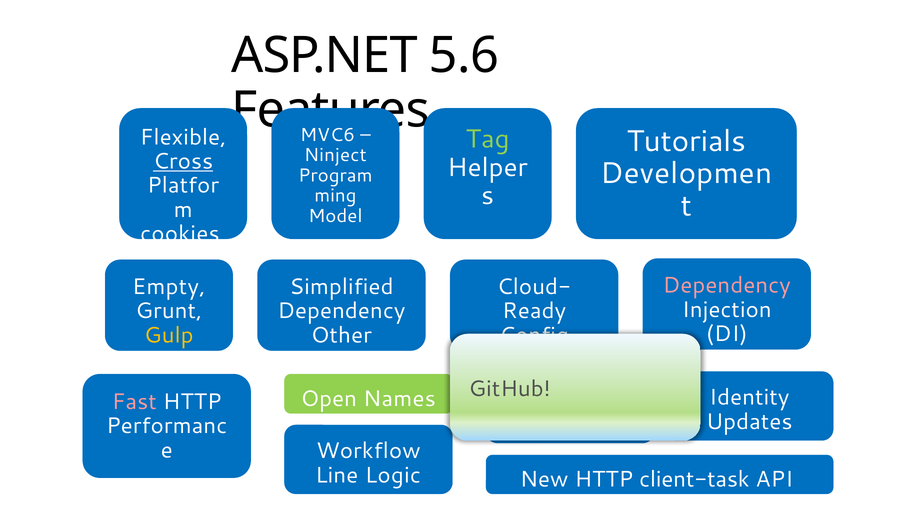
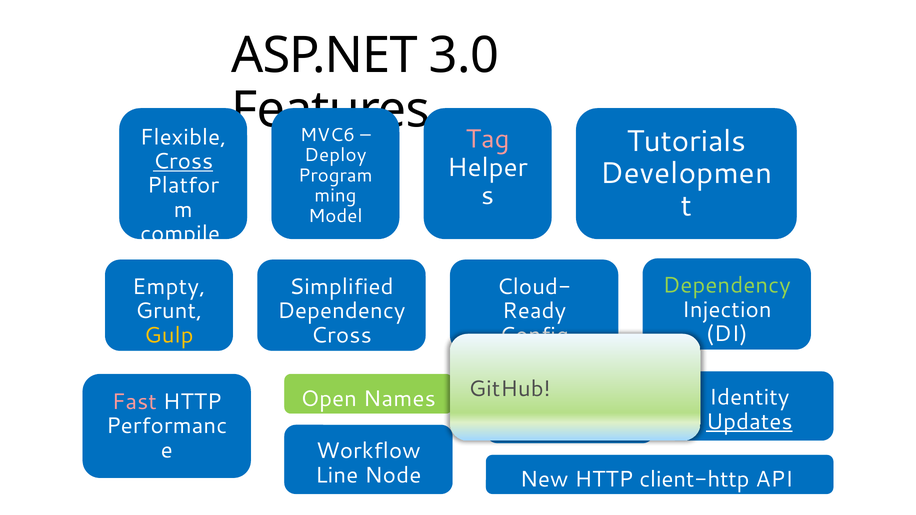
5.6: 5.6 -> 3.0
Tag colour: light green -> pink
Ninject: Ninject -> Deploy
cookies: cookies -> compile
Dependency at (727, 286) colour: pink -> light green
Other at (341, 335): Other -> Cross
Updates underline: none -> present
Logic: Logic -> Node
client-task: client-task -> client-http
